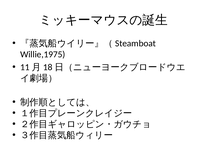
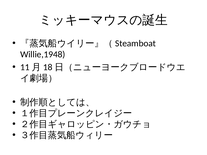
Willie,1975: Willie,1975 -> Willie,1948
